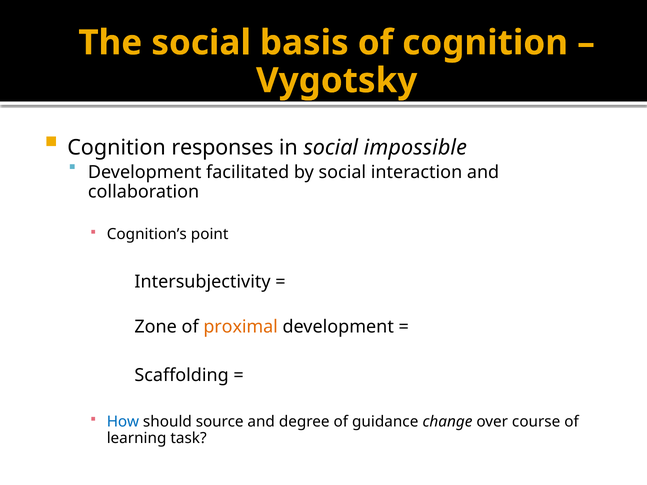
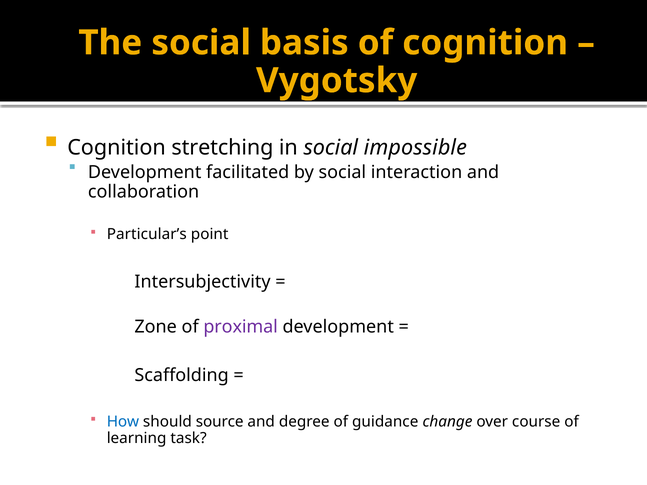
responses: responses -> stretching
Cognition’s: Cognition’s -> Particular’s
proximal colour: orange -> purple
